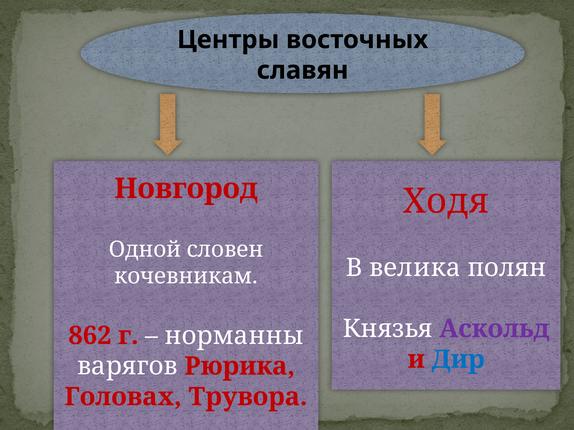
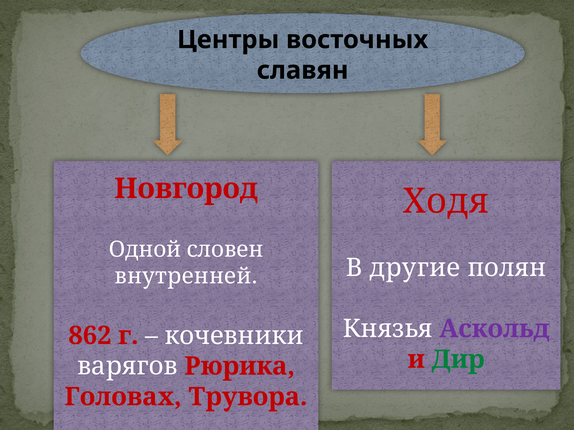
велика: велика -> другие
кочевникам: кочевникам -> внутренней
норманны: норманны -> кочевники
Дир colour: blue -> green
